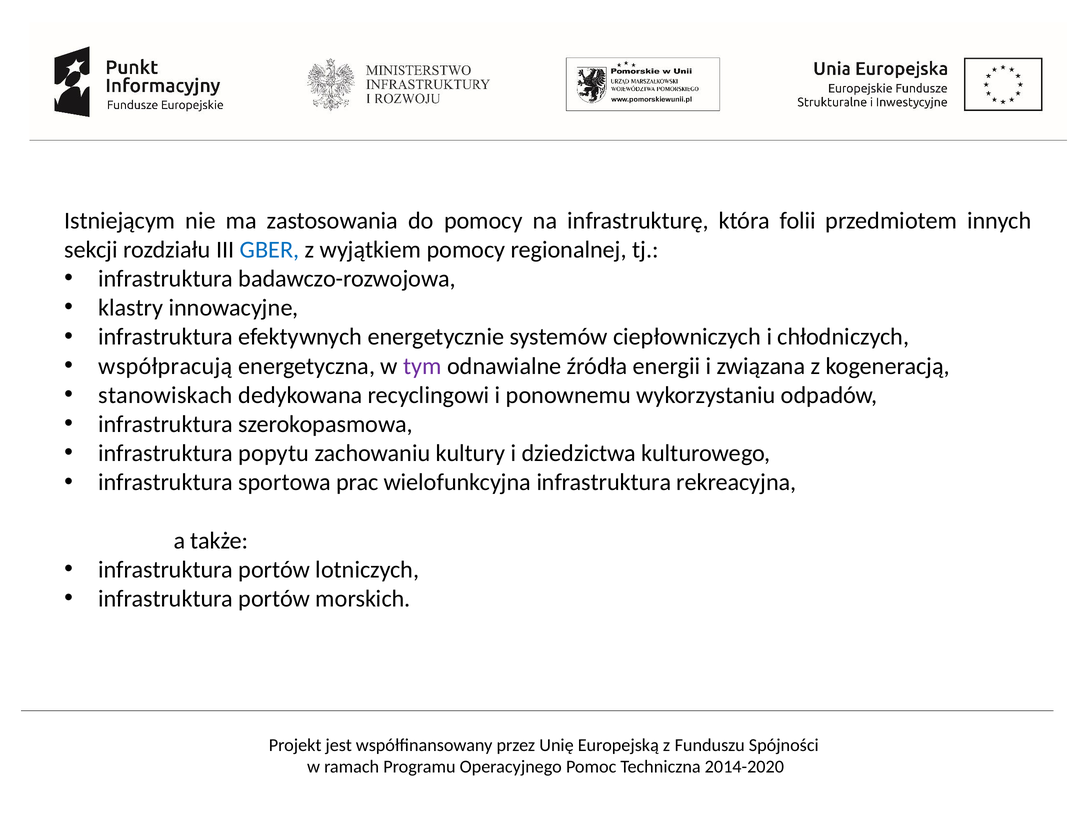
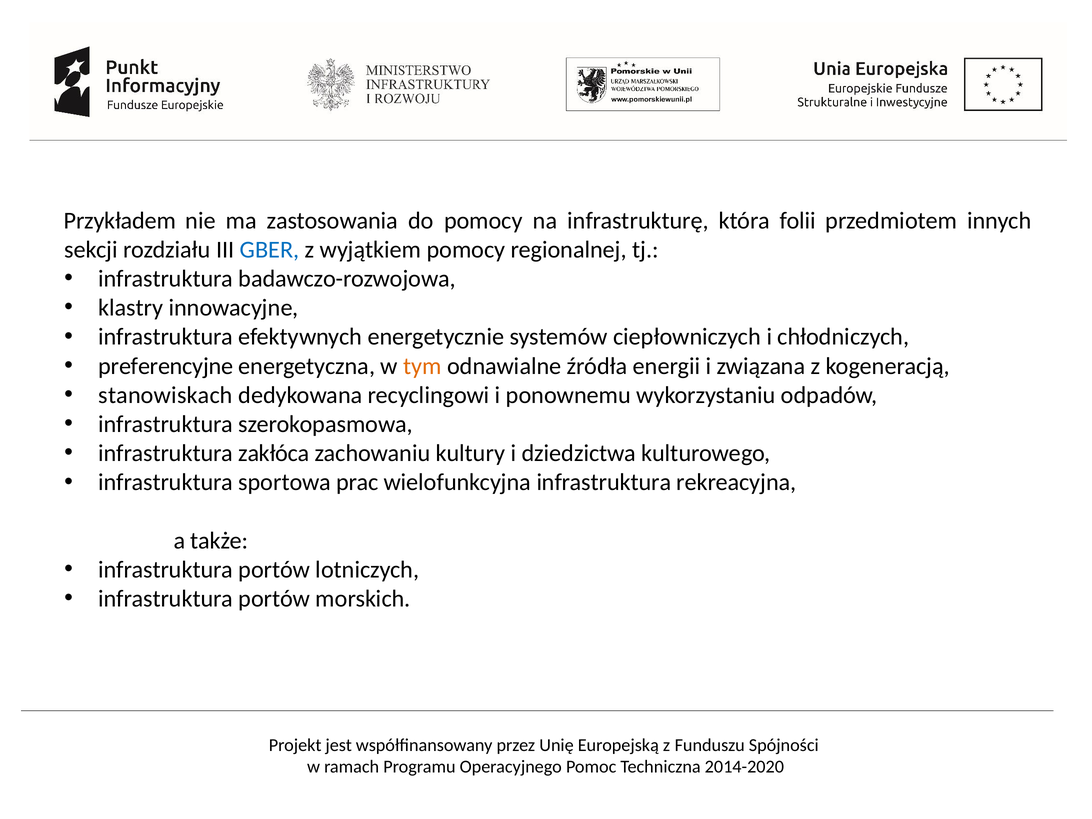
Istniejącym: Istniejącym -> Przykładem
współpracują: współpracują -> preferencyjne
tym colour: purple -> orange
popytu: popytu -> zakłóca
